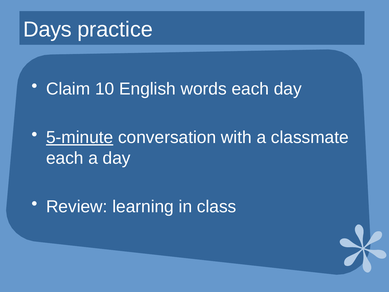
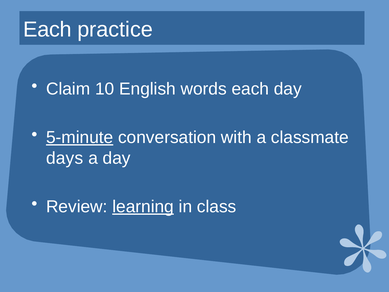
Days at (47, 29): Days -> Each
each at (65, 158): each -> days
learning underline: none -> present
